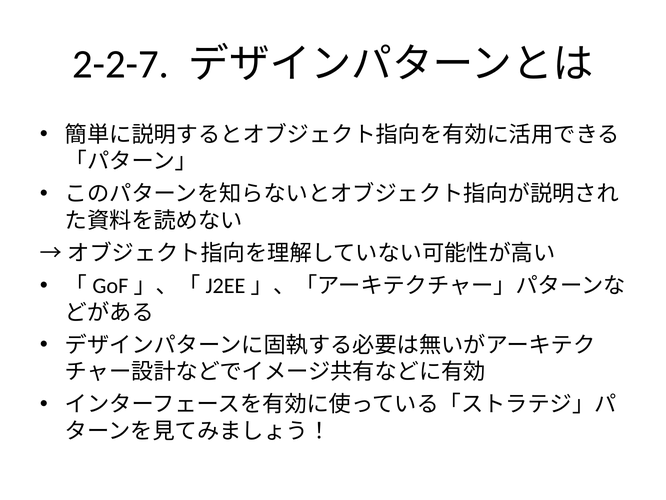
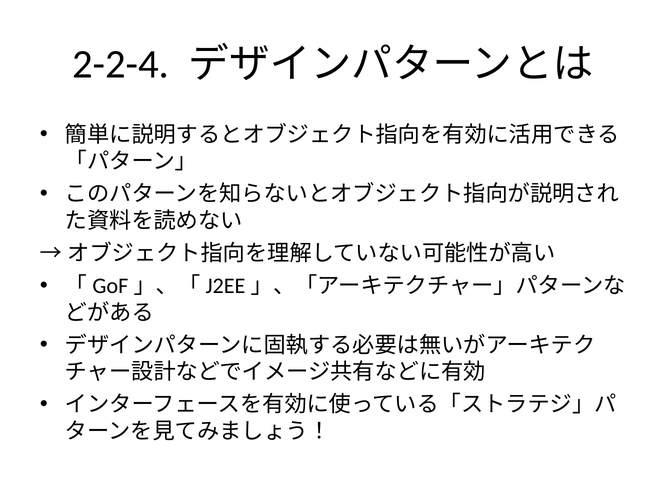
2-2-7: 2-2-7 -> 2-2-4
